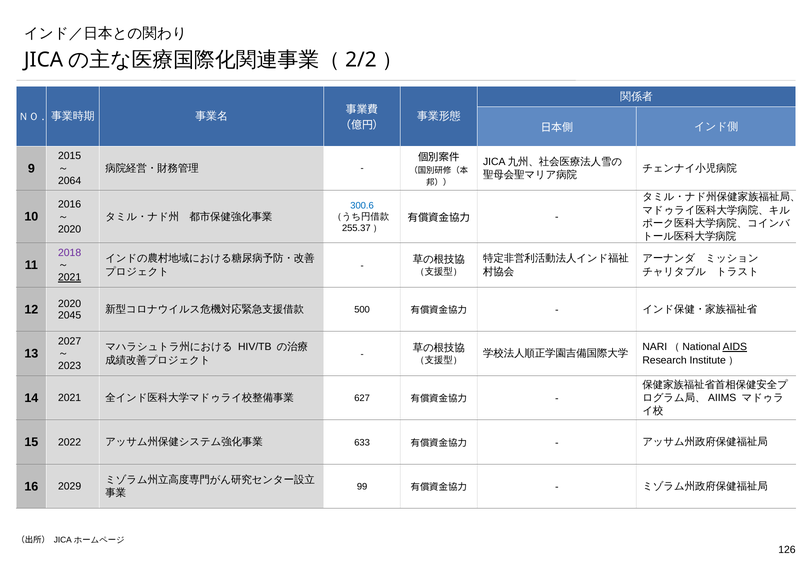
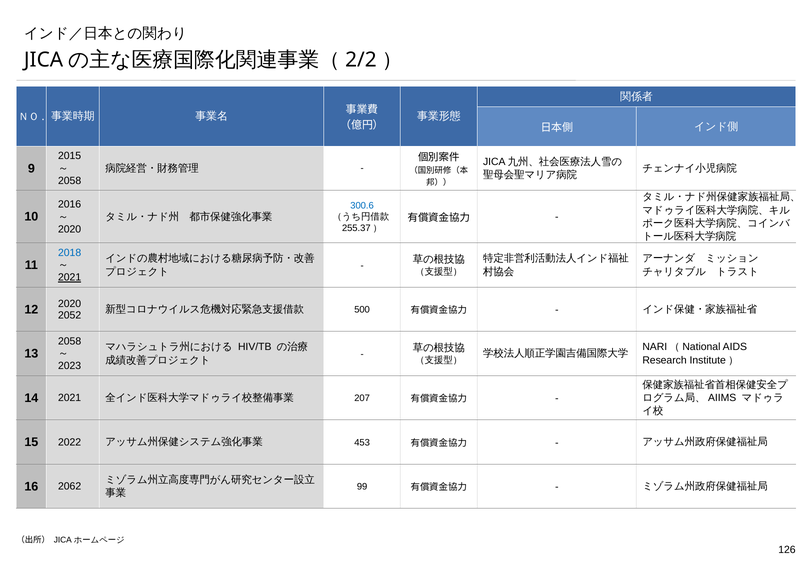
2064 at (70, 181): 2064 -> 2058
2018 colour: purple -> blue
2045: 2045 -> 2052
2027 at (70, 341): 2027 -> 2058
AIDS underline: present -> none
627: 627 -> 207
633: 633 -> 453
2029: 2029 -> 2062
